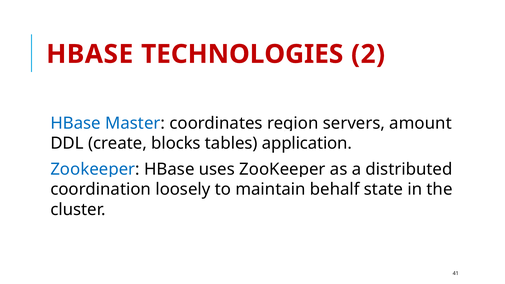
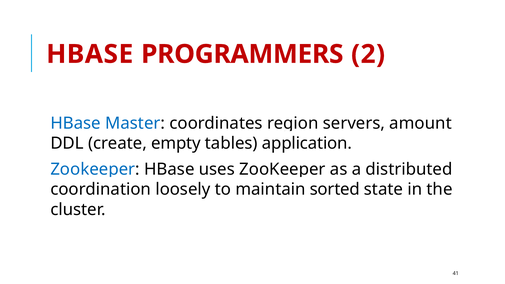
TECHNOLOGIES: TECHNOLOGIES -> PROGRAMMERS
blocks: blocks -> empty
behalf: behalf -> sorted
